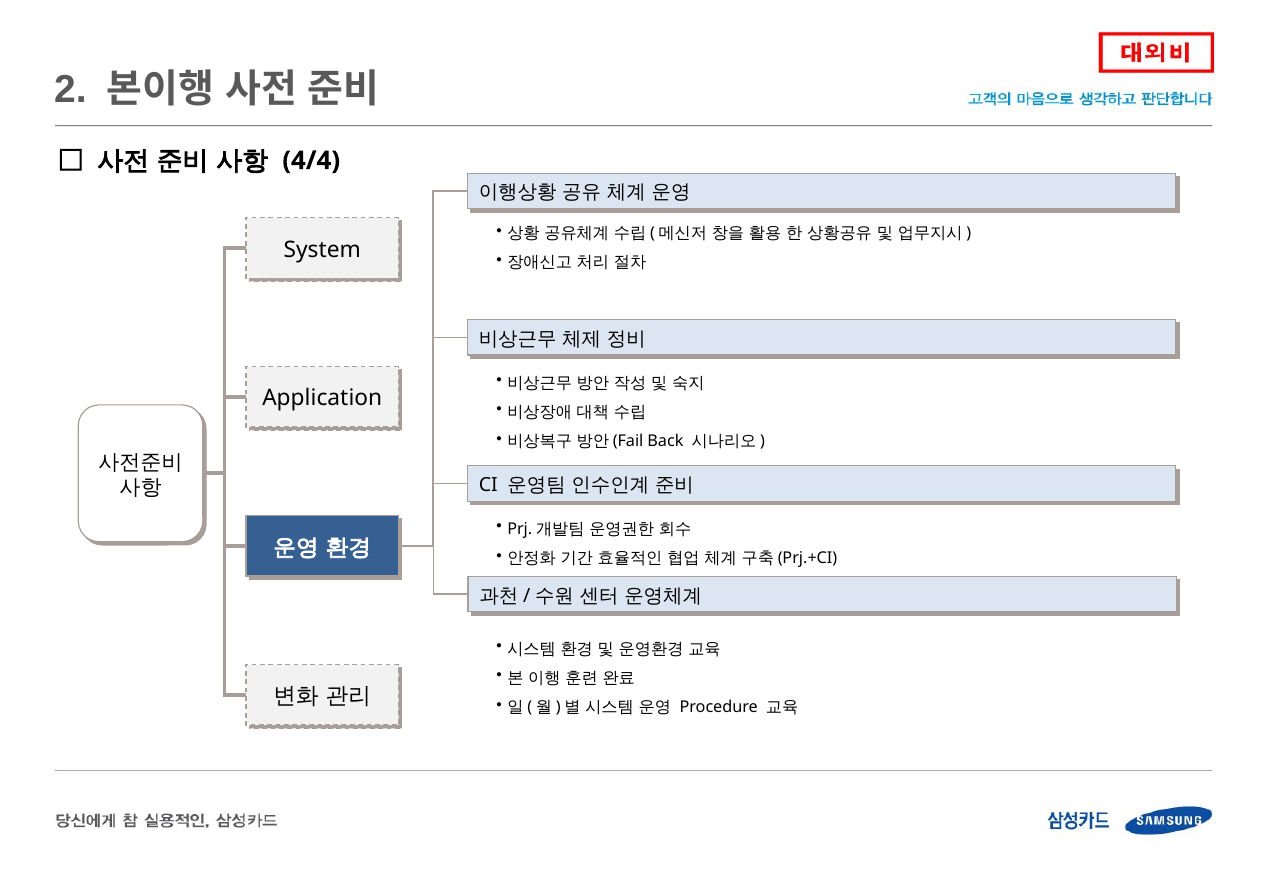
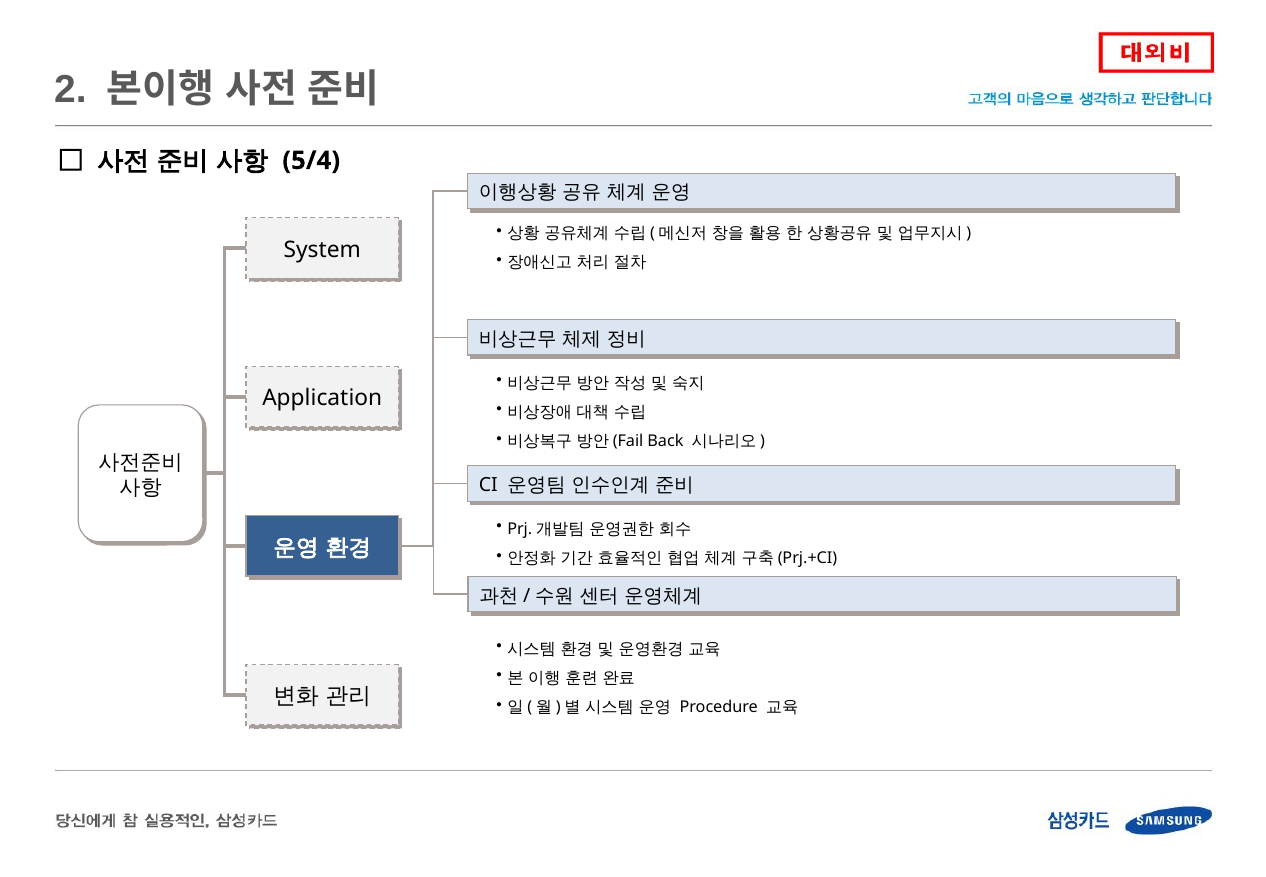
4/4: 4/4 -> 5/4
